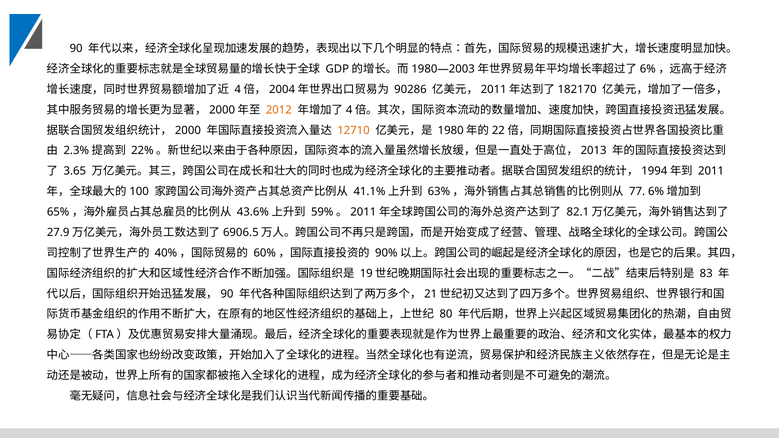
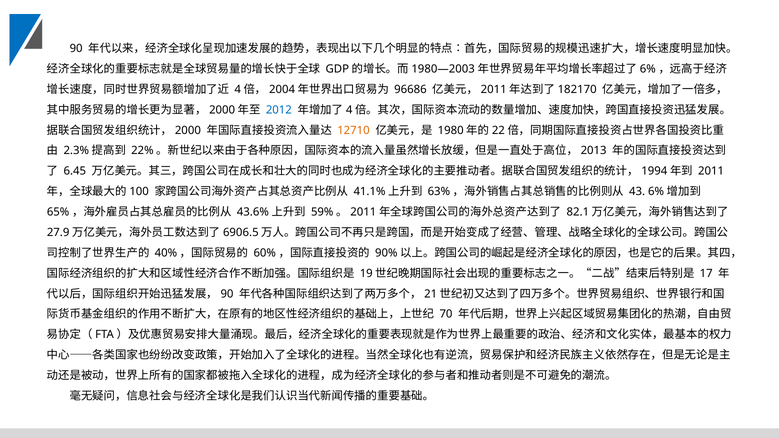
90286: 90286 -> 96686
2012 colour: orange -> blue
3.65: 3.65 -> 6.45
77: 77 -> 43
83: 83 -> 17
80: 80 -> 70
